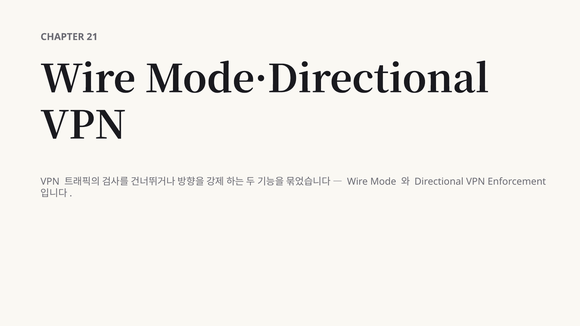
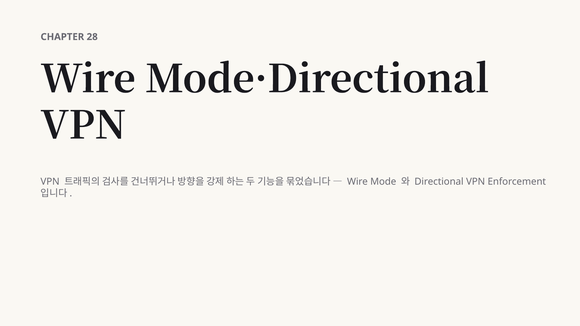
21: 21 -> 28
